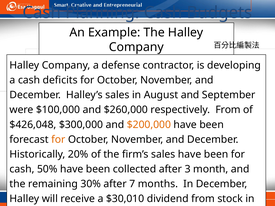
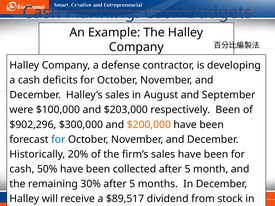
$260,000: $260,000 -> $203,000
respectively From: From -> Been
$426,048: $426,048 -> $902,296
for at (58, 140) colour: orange -> blue
collected after 3: 3 -> 5
30% after 7: 7 -> 5
$30,010: $30,010 -> $89,517
